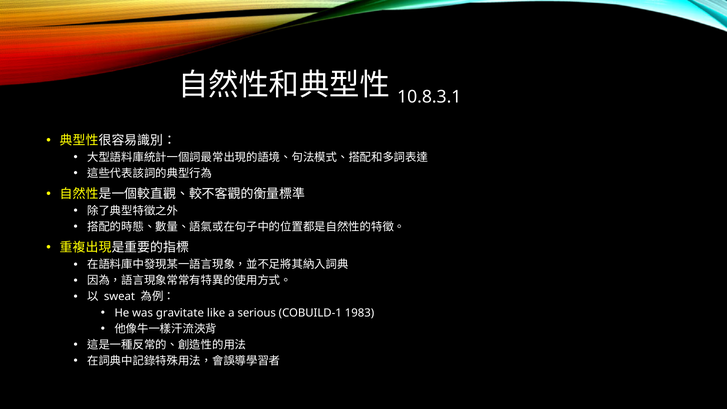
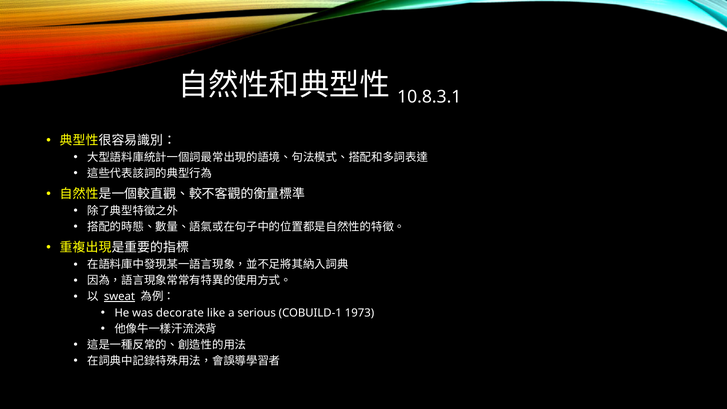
sweat underline: none -> present
gravitate: gravitate -> decorate
1983: 1983 -> 1973
